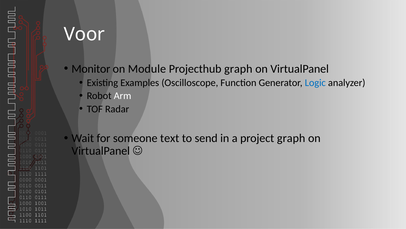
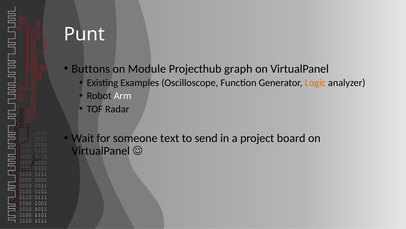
Voor: Voor -> Punt
Monitor: Monitor -> Buttons
Logic colour: blue -> orange
project graph: graph -> board
